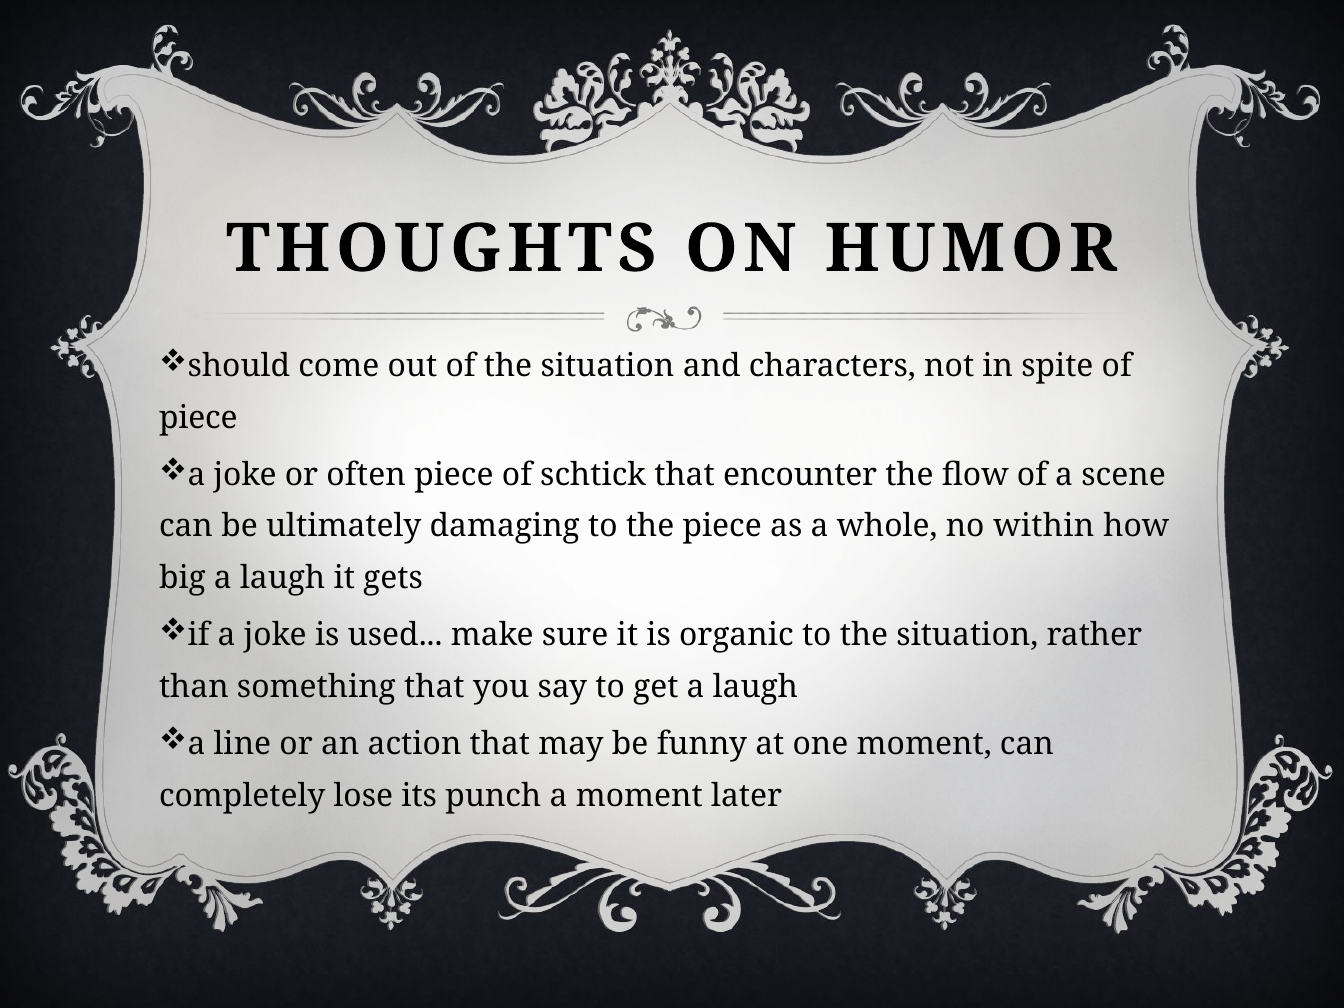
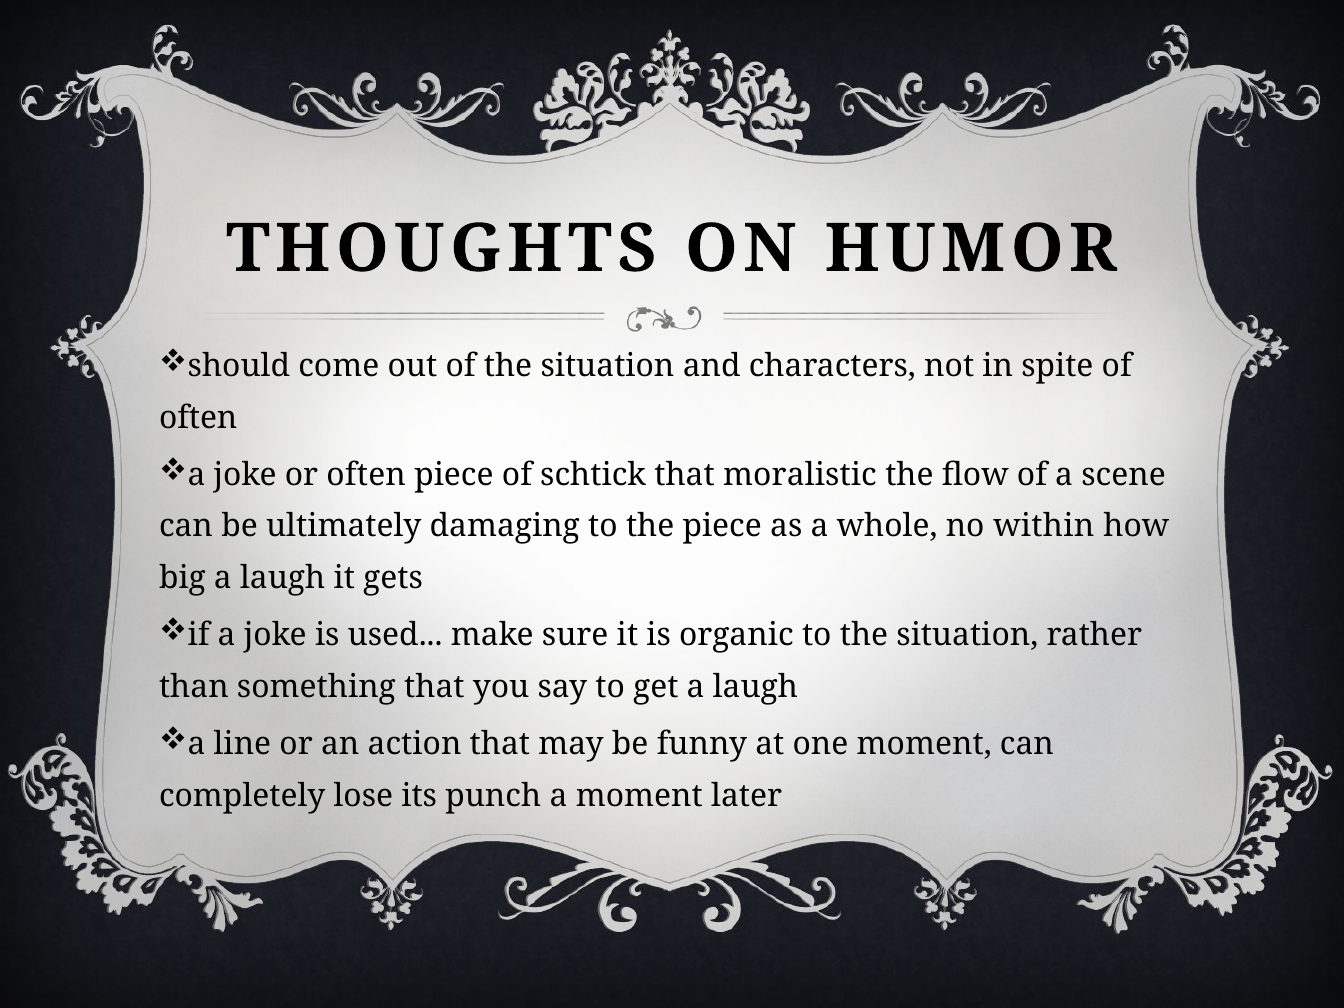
piece at (198, 418): piece -> often
encounter: encounter -> moralistic
